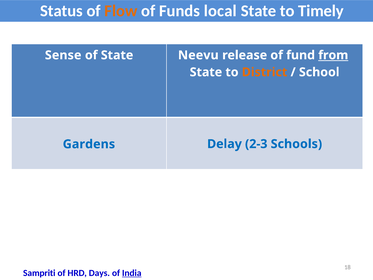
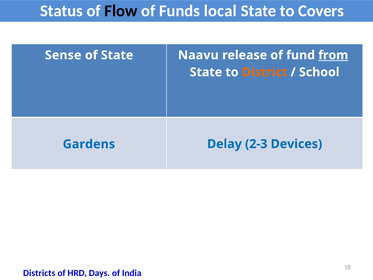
Flow colour: orange -> black
Timely: Timely -> Covers
Neevu: Neevu -> Naavu
Schools: Schools -> Devices
Sampriti: Sampriti -> Districts
India underline: present -> none
